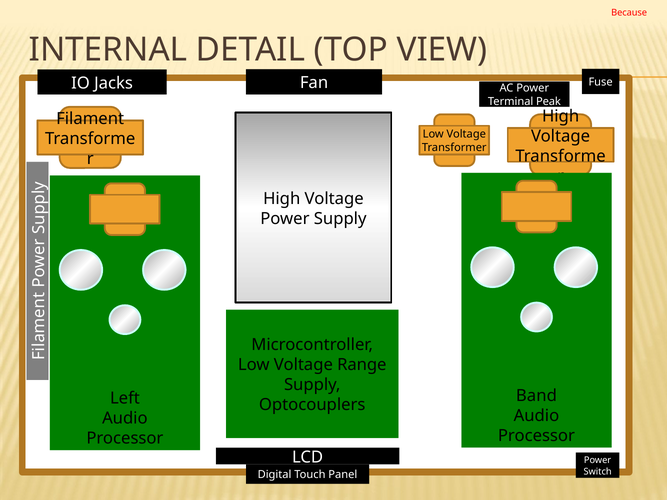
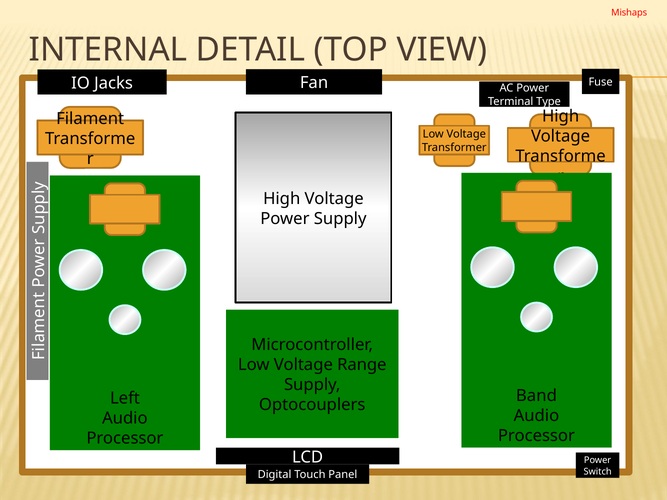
Because: Because -> Mishaps
Peak: Peak -> Type
